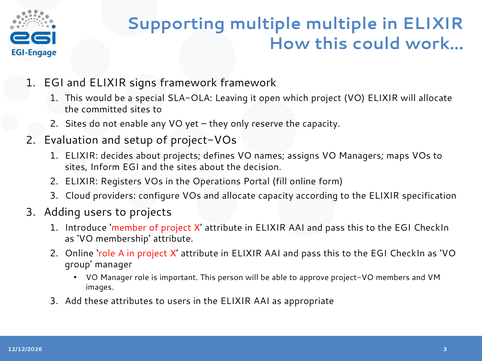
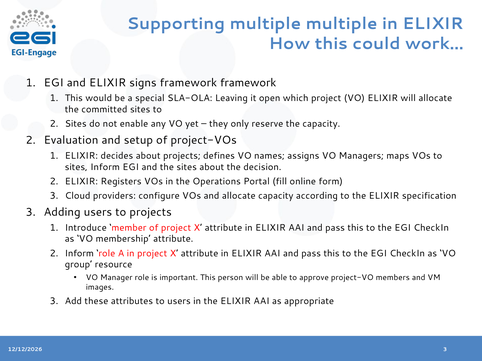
Online at (79, 254): Online -> Inform
group manager: manager -> resource
